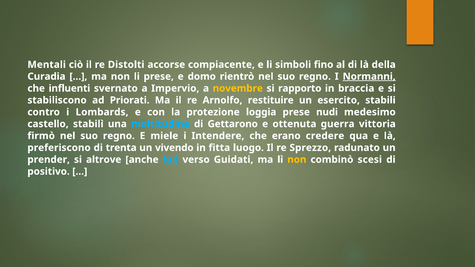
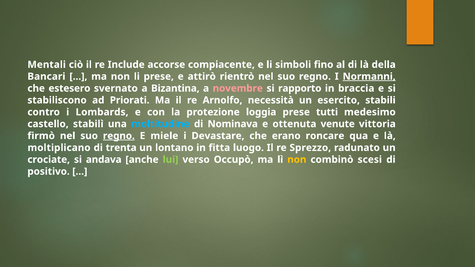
Distolti: Distolti -> Include
Curadia: Curadia -> Bancari
domo: domo -> attirò
influenti: influenti -> estesero
Impervio: Impervio -> Bizantina
novembre colour: yellow -> pink
restituire: restituire -> necessità
nudi: nudi -> tutti
Gettarono: Gettarono -> Nominava
guerra: guerra -> venute
regno at (119, 136) underline: none -> present
Intendere: Intendere -> Devastare
credere: credere -> roncare
preferiscono: preferiscono -> moltiplicano
vivendo: vivendo -> lontano
prender: prender -> crociate
altrove: altrove -> andava
lui colour: light blue -> light green
Guidati: Guidati -> Occupò
